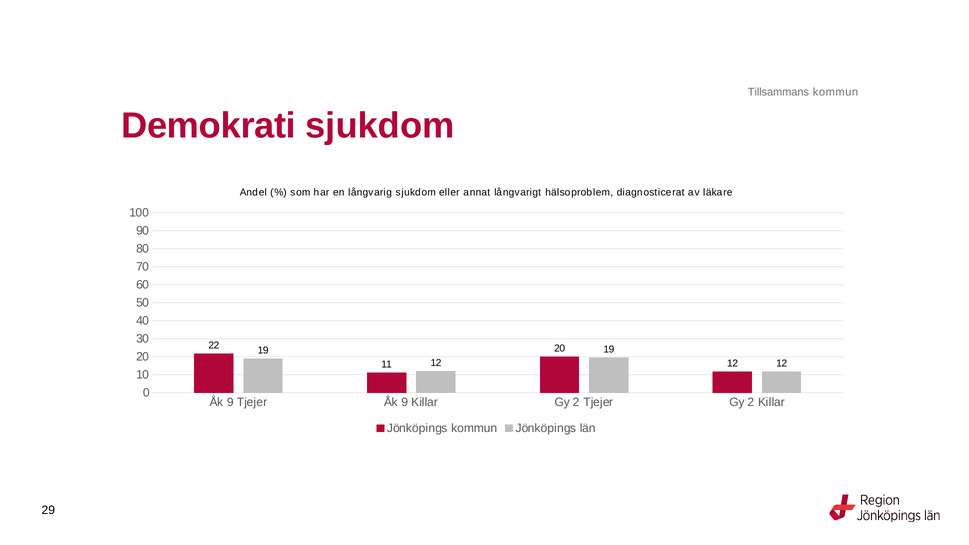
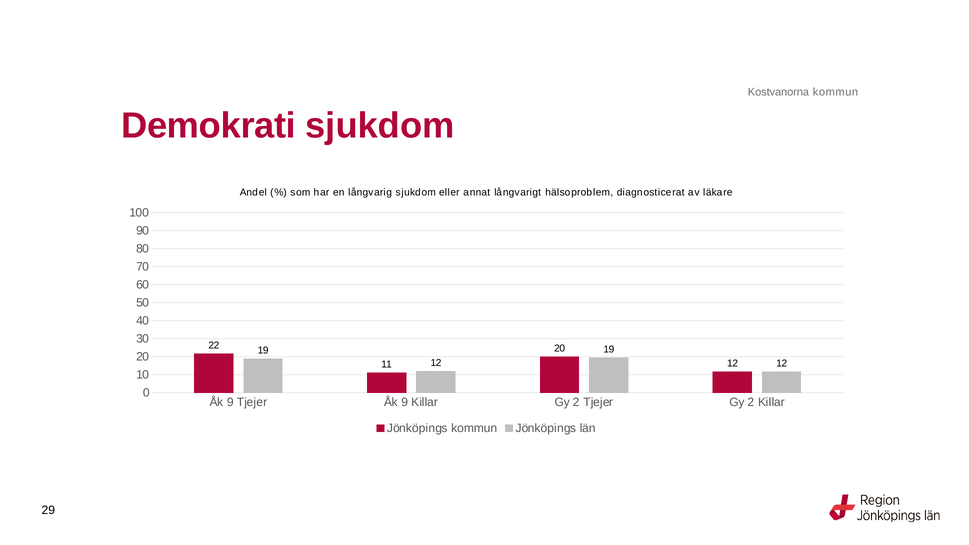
Tillsammans: Tillsammans -> Kostvanorna
